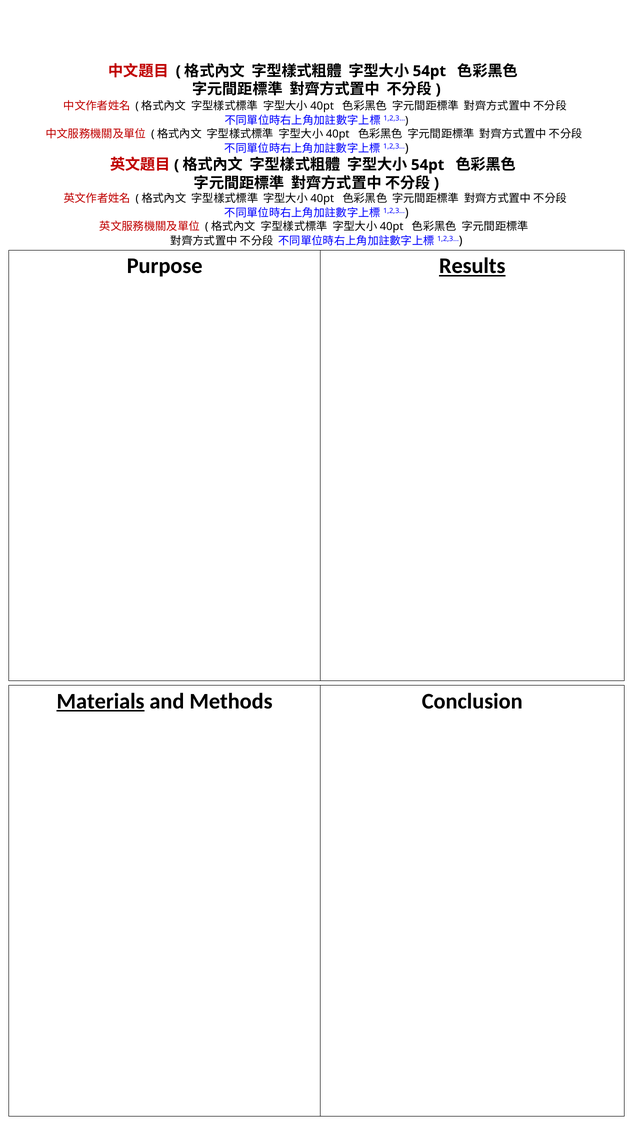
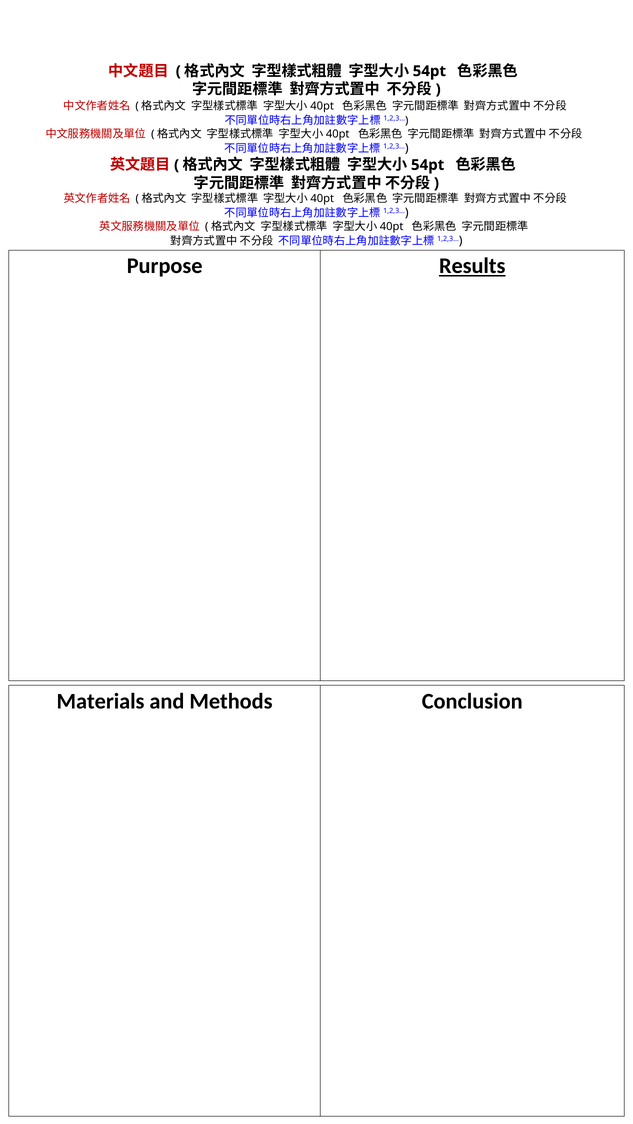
Materials underline: present -> none
